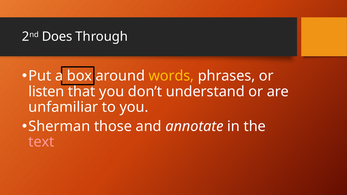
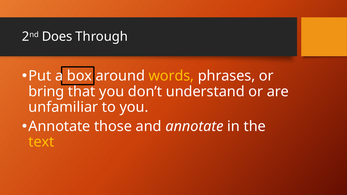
listen: listen -> bring
Sherman at (59, 126): Sherman -> Annotate
text colour: pink -> yellow
